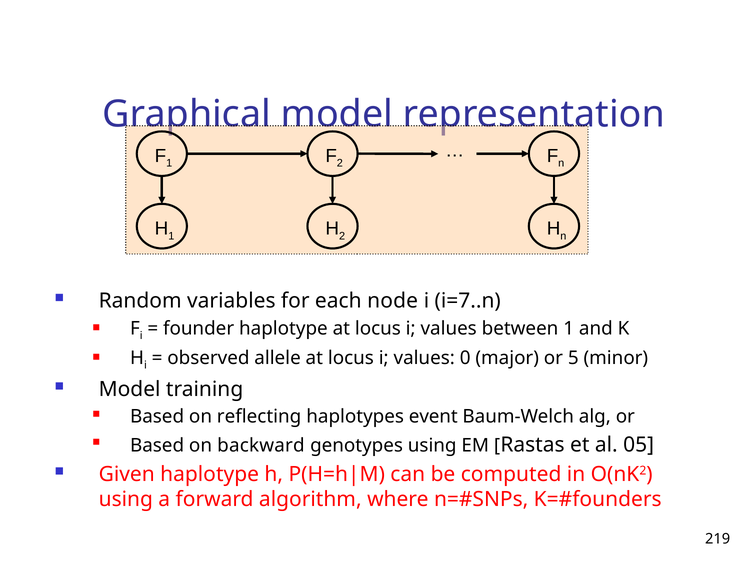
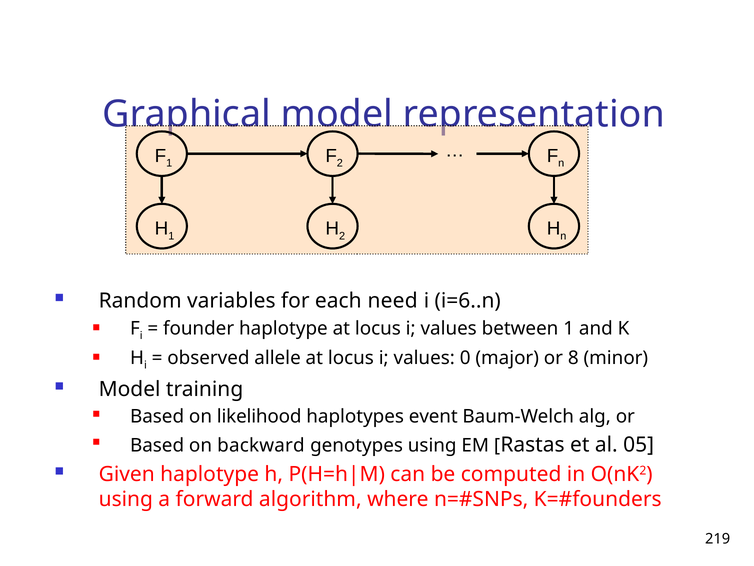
node: node -> need
i=7..n: i=7..n -> i=6..n
5: 5 -> 8
reflecting: reflecting -> likelihood
